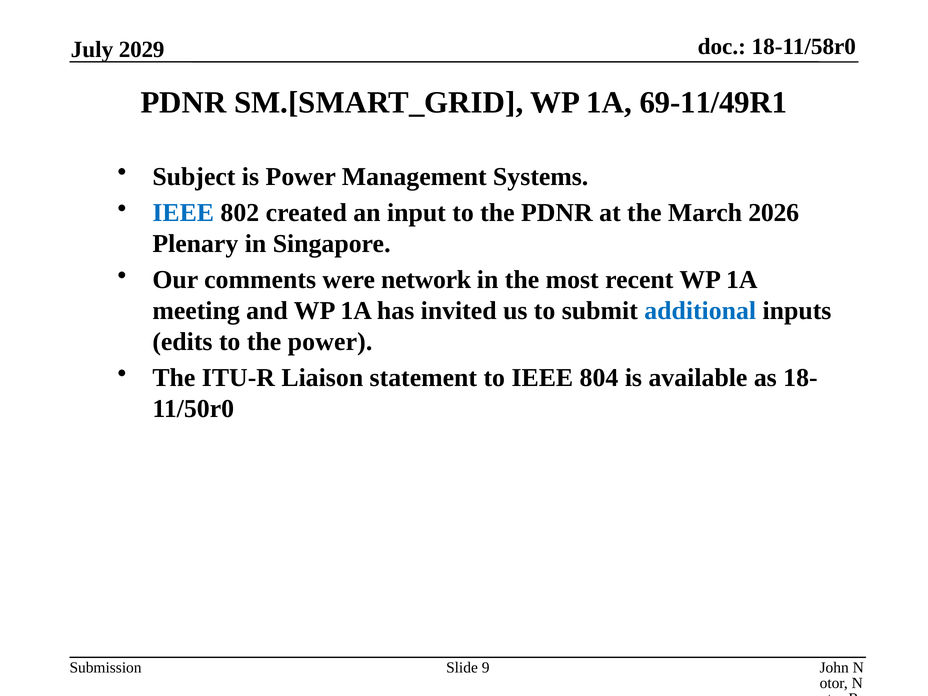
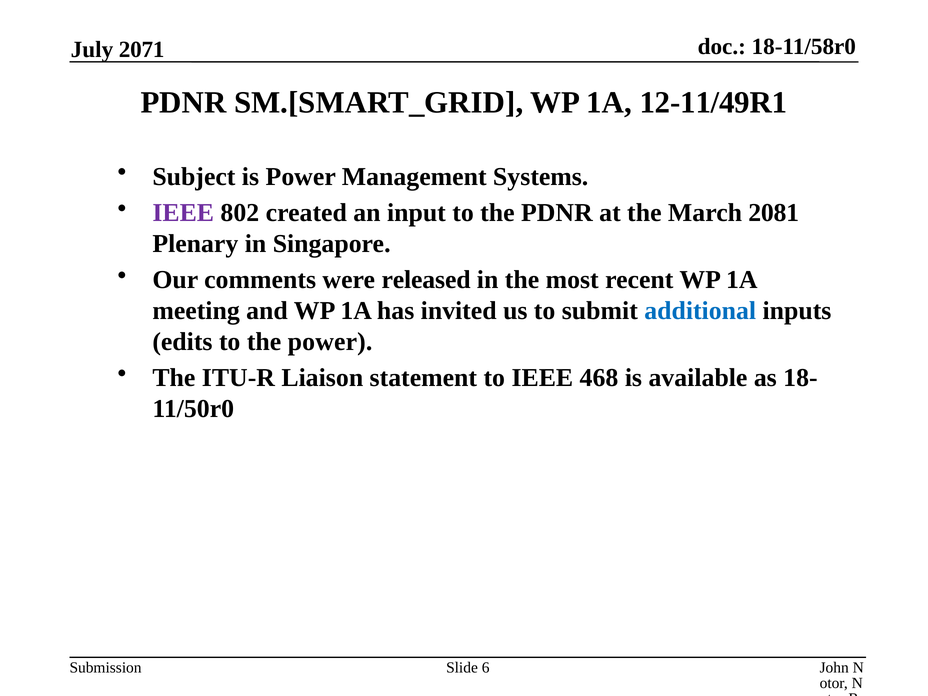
2029: 2029 -> 2071
69-11/49R1: 69-11/49R1 -> 12-11/49R1
IEEE at (183, 213) colour: blue -> purple
2026: 2026 -> 2081
network: network -> released
804: 804 -> 468
9: 9 -> 6
